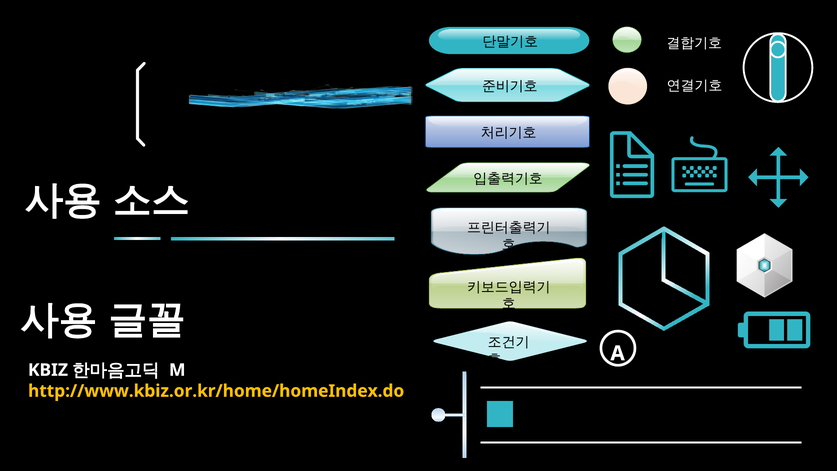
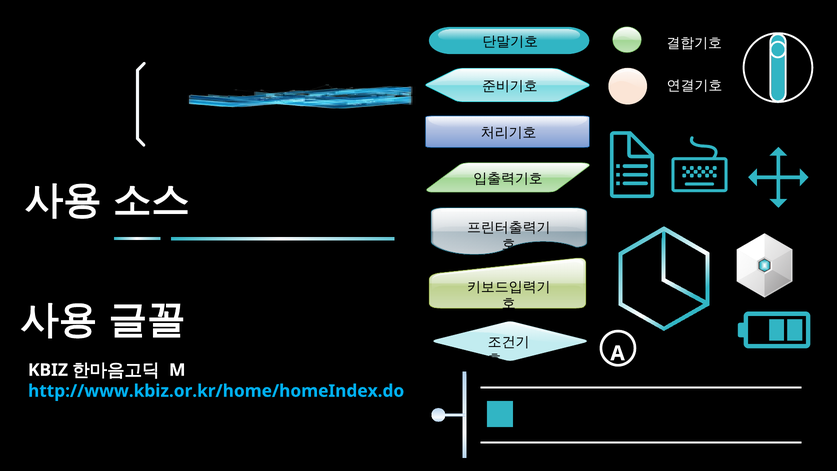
http://www.kbiz.or.kr/home/homeIndex.do colour: yellow -> light blue
